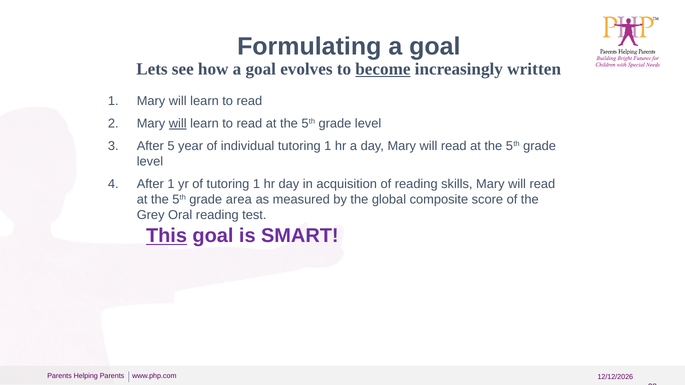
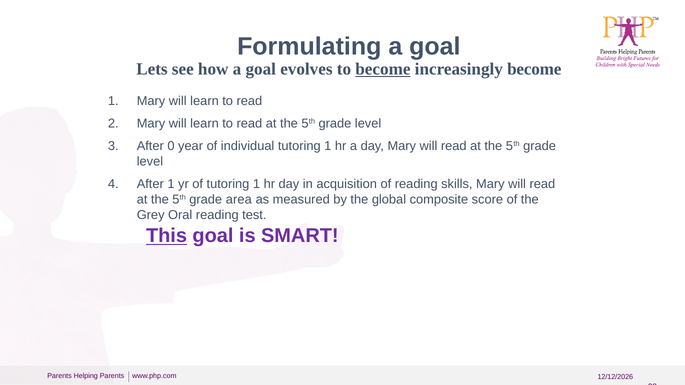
increasingly written: written -> become
will at (178, 124) underline: present -> none
5: 5 -> 0
